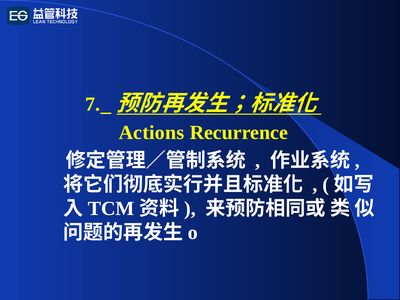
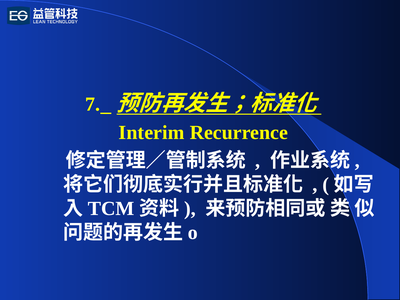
Actions: Actions -> Interim
